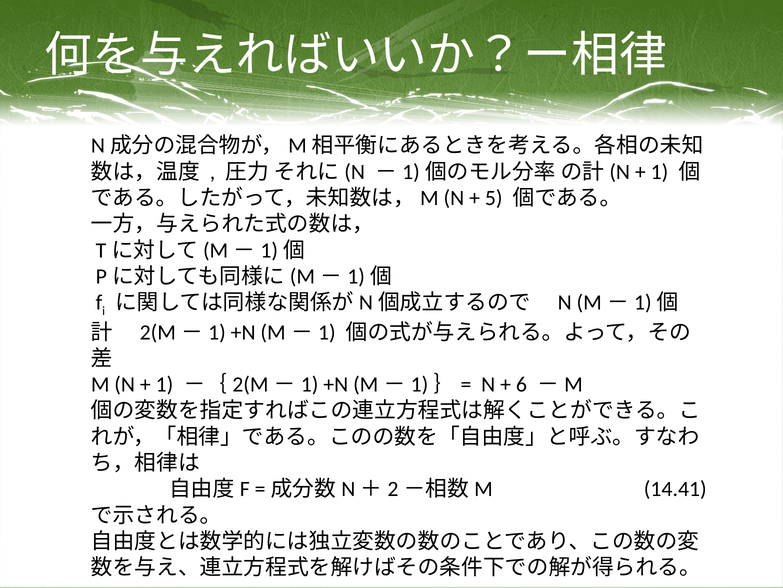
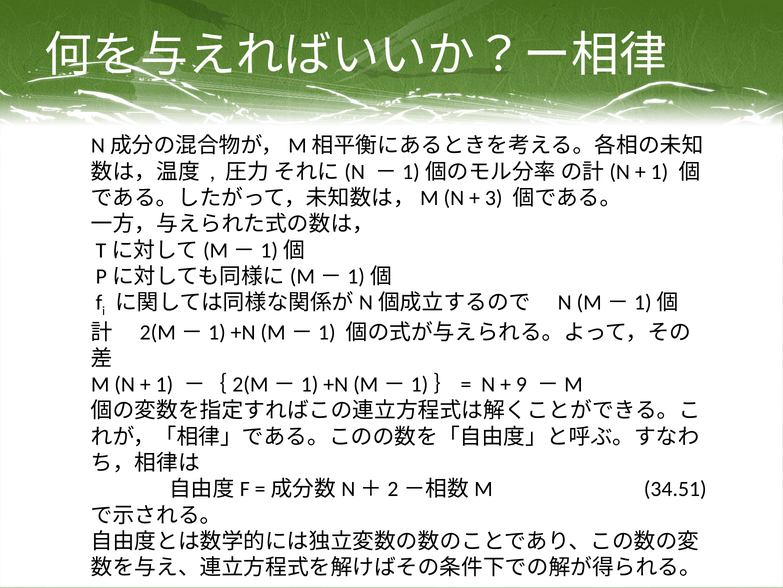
5: 5 -> 3
6: 6 -> 9
14.41: 14.41 -> 34.51
